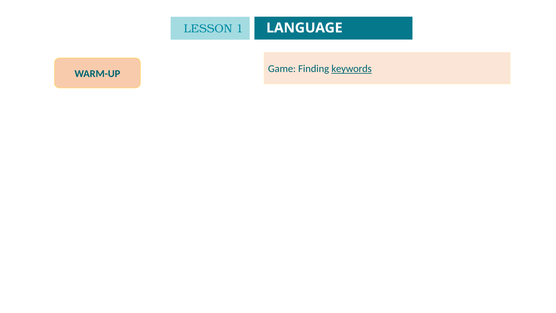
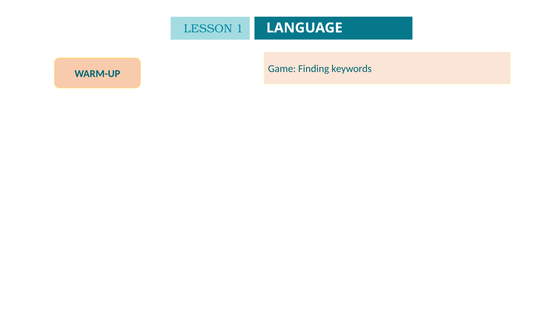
keywords underline: present -> none
